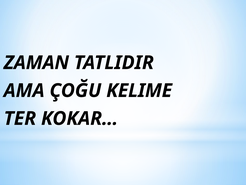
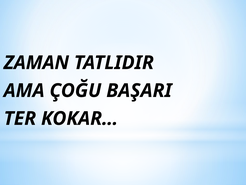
KELIME: KELIME -> BAŞARI
